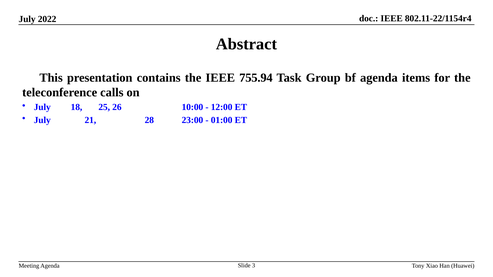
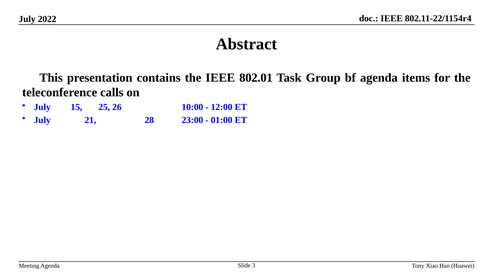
755.94: 755.94 -> 802.01
18: 18 -> 15
